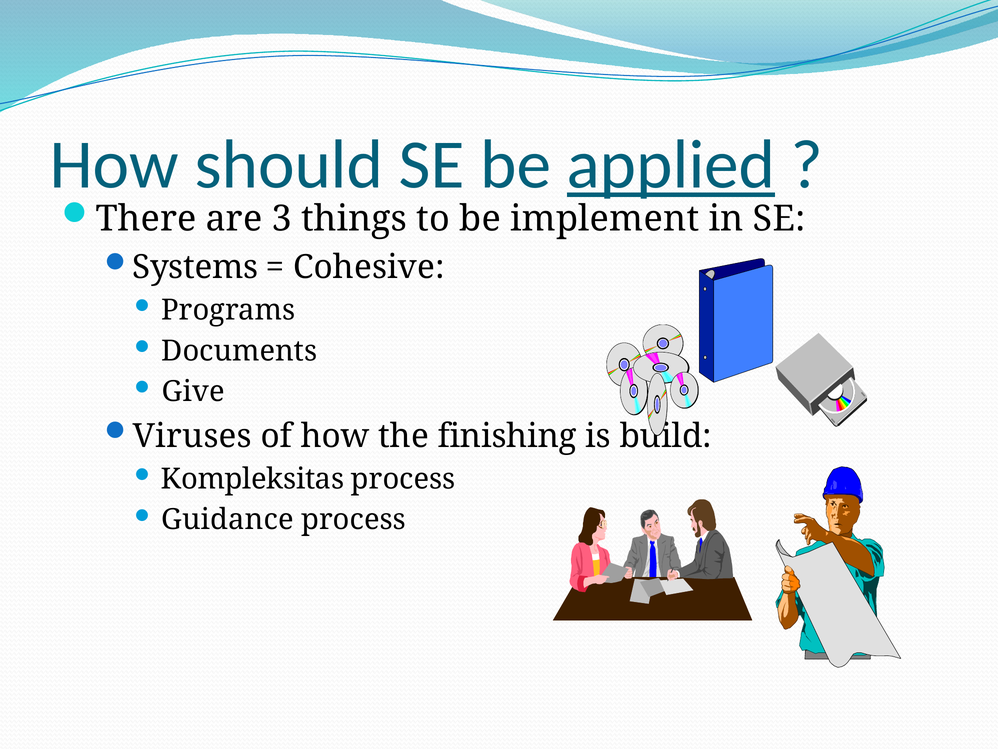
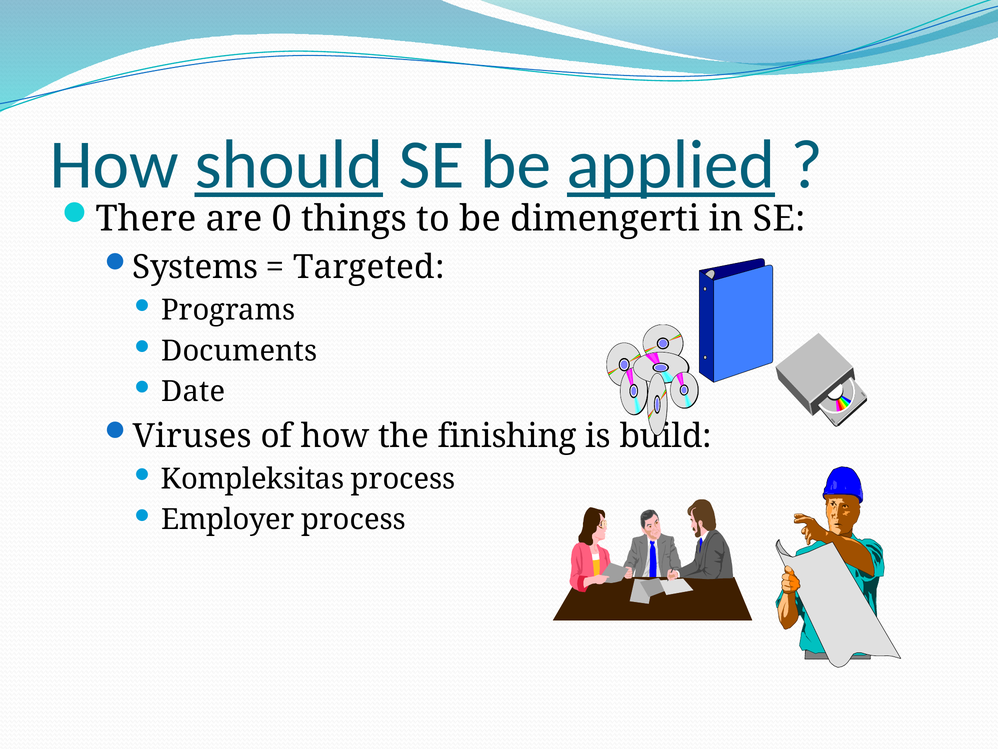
should underline: none -> present
3: 3 -> 0
implement: implement -> dimengerti
Cohesive: Cohesive -> Targeted
Give: Give -> Date
Guidance: Guidance -> Employer
